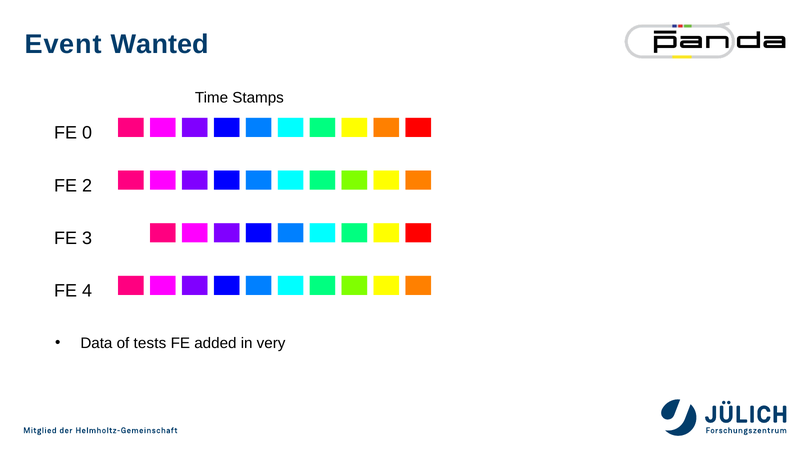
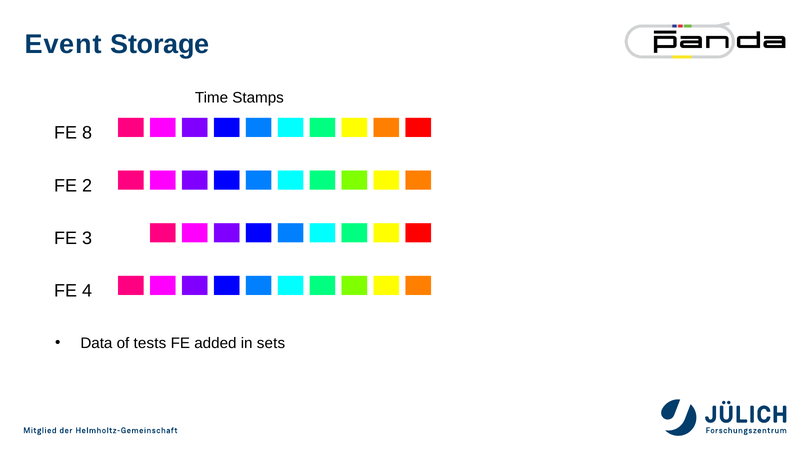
Wanted: Wanted -> Storage
0: 0 -> 8
very: very -> sets
